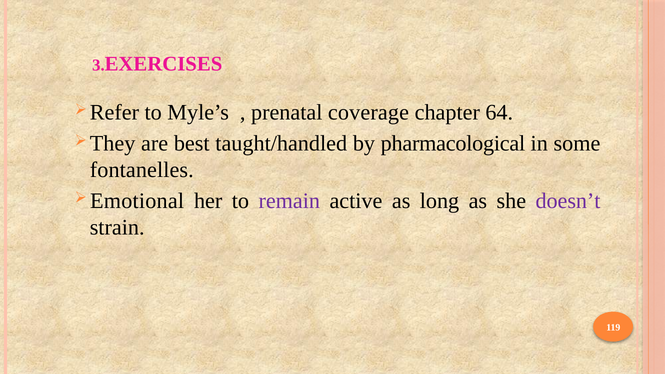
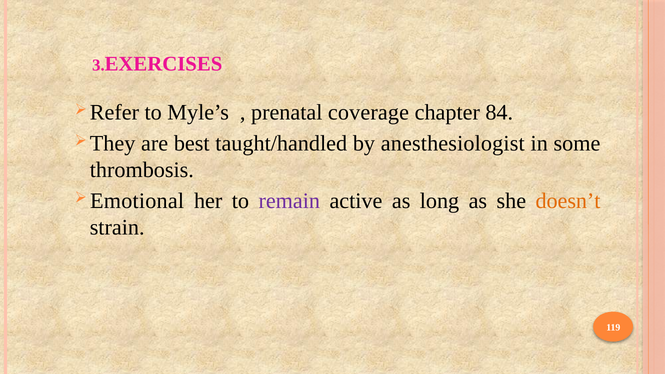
64: 64 -> 84
pharmacological: pharmacological -> anesthesiologist
fontanelles: fontanelles -> thrombosis
doesn’t colour: purple -> orange
